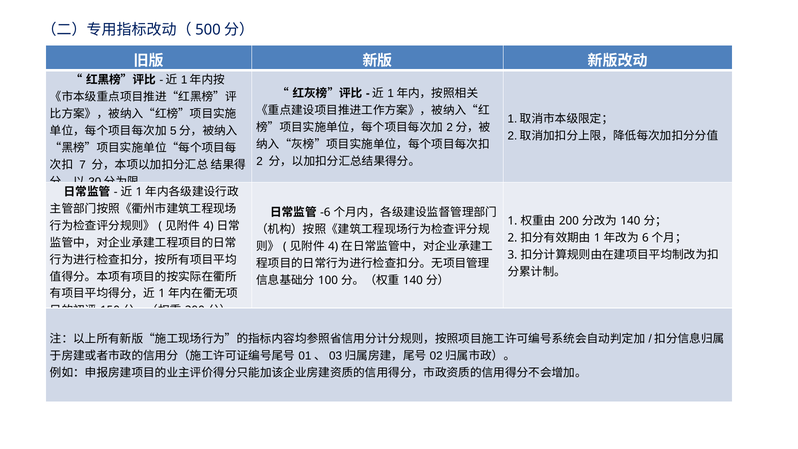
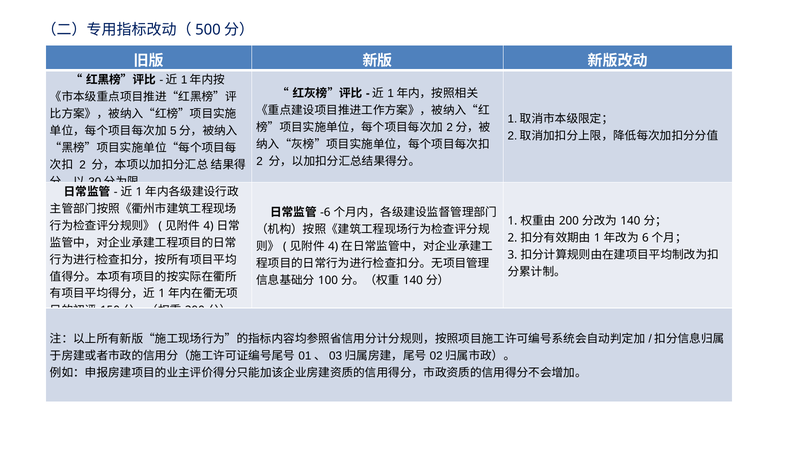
7 at (83, 165): 7 -> 2
